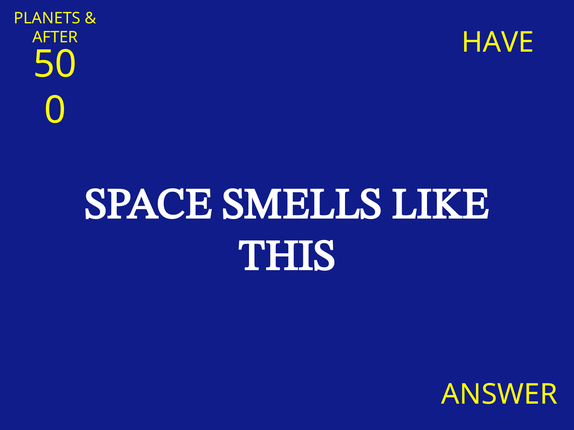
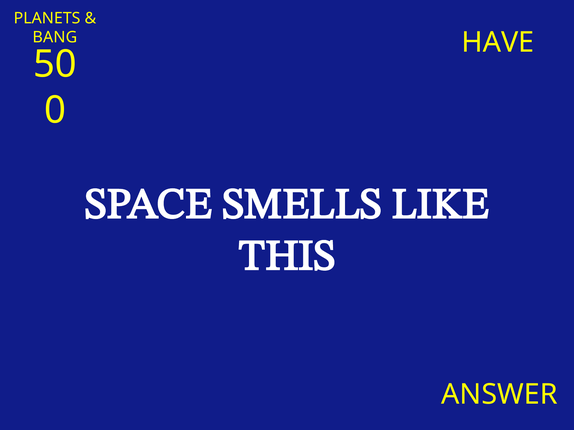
AFTER: AFTER -> BANG
